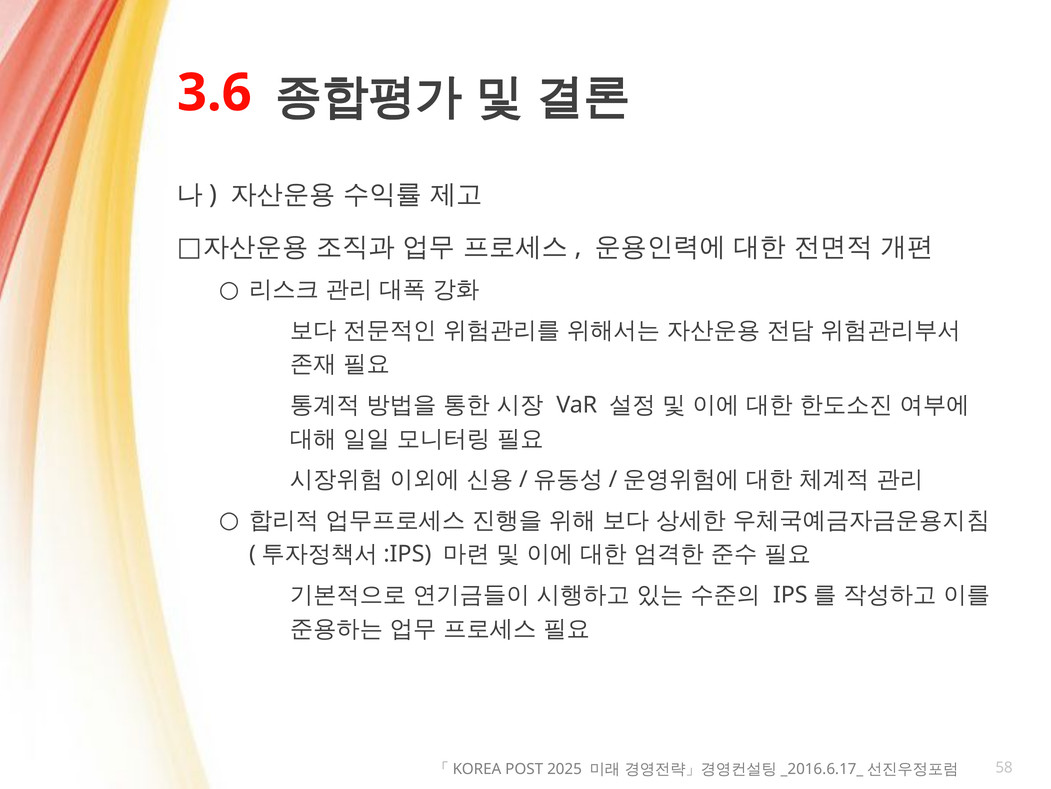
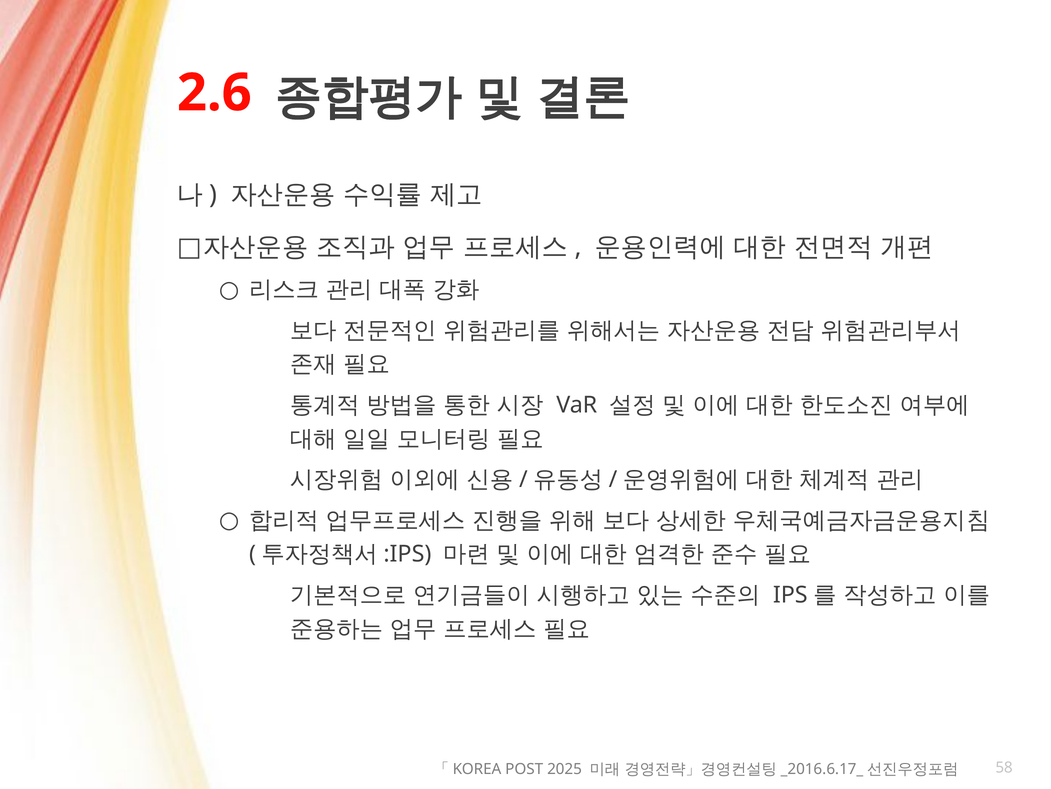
3.6: 3.6 -> 2.6
